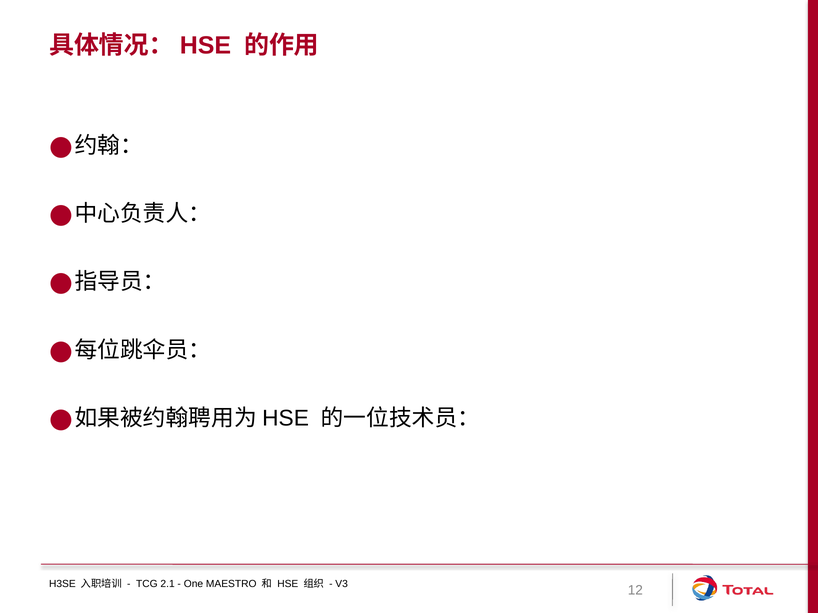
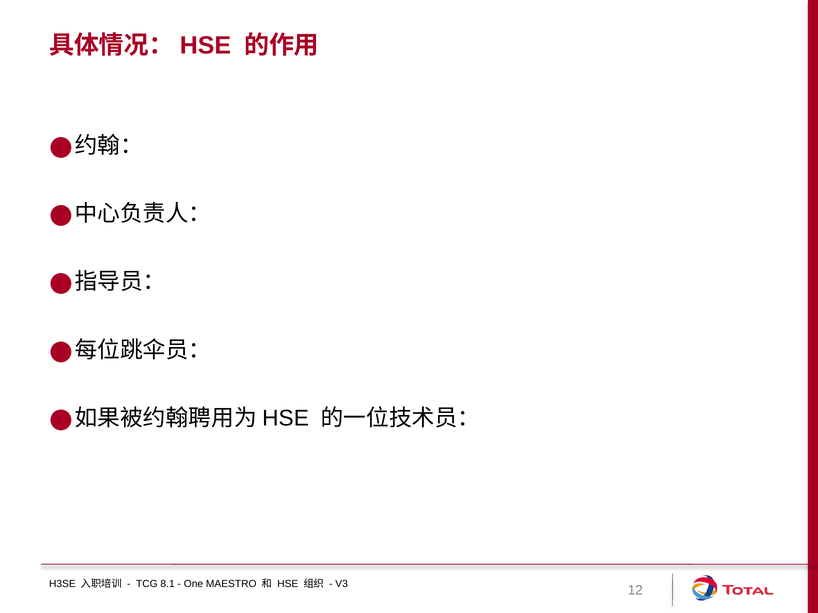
2.1: 2.1 -> 8.1
